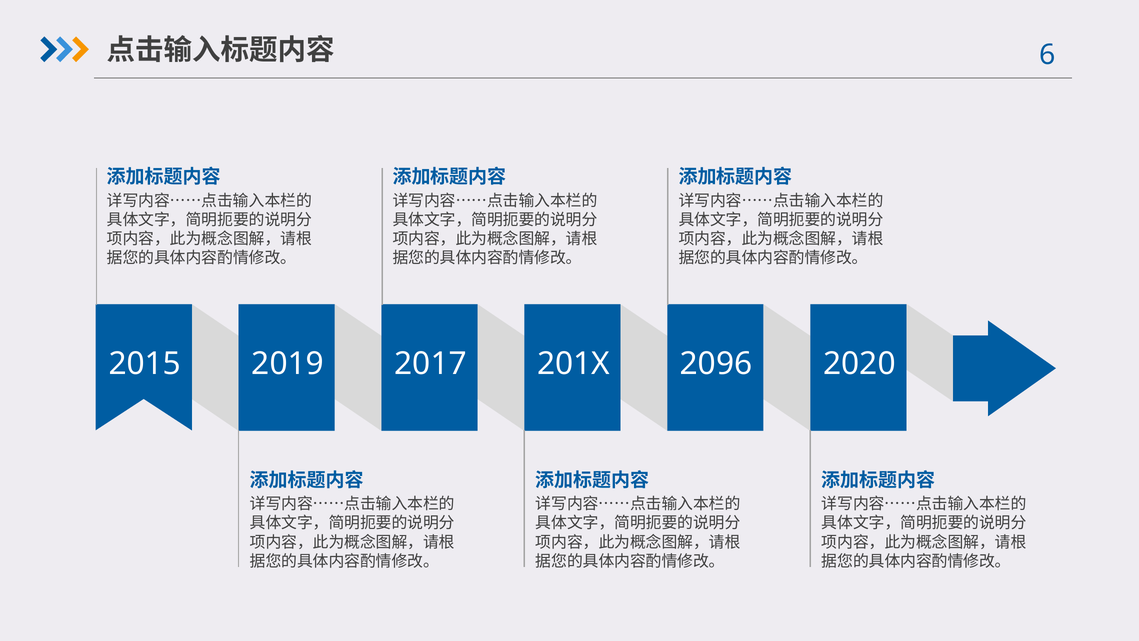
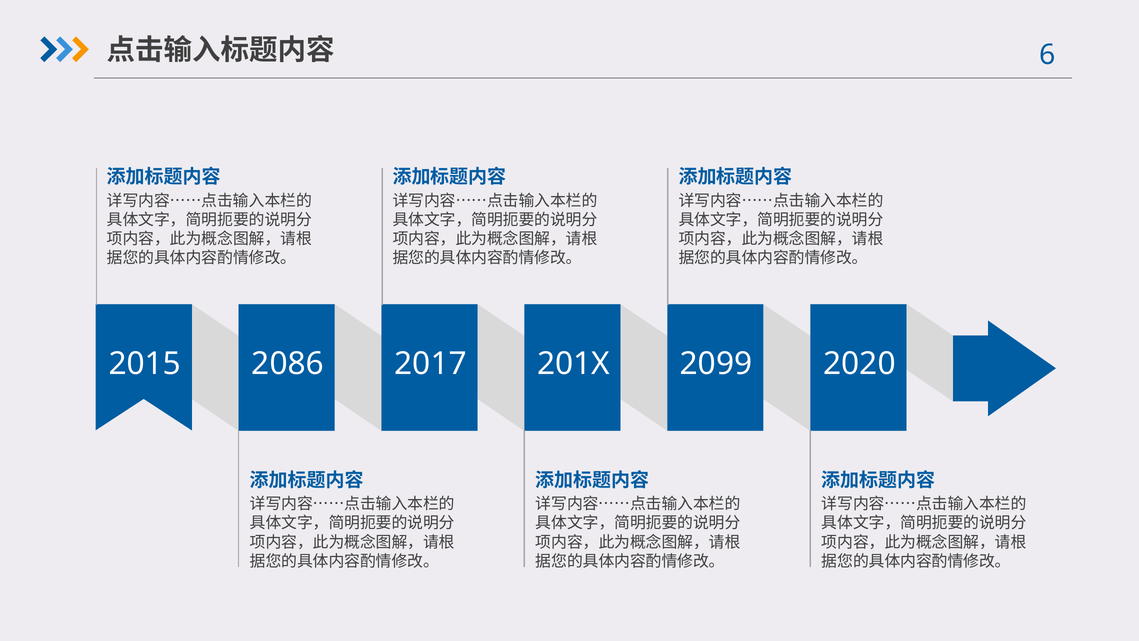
2019: 2019 -> 2086
2096: 2096 -> 2099
